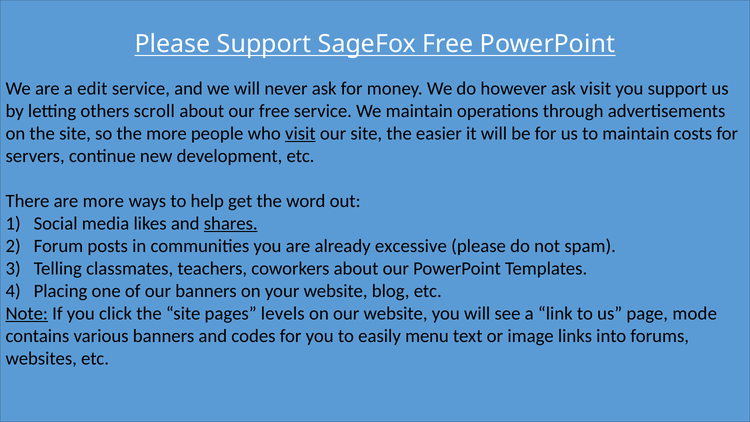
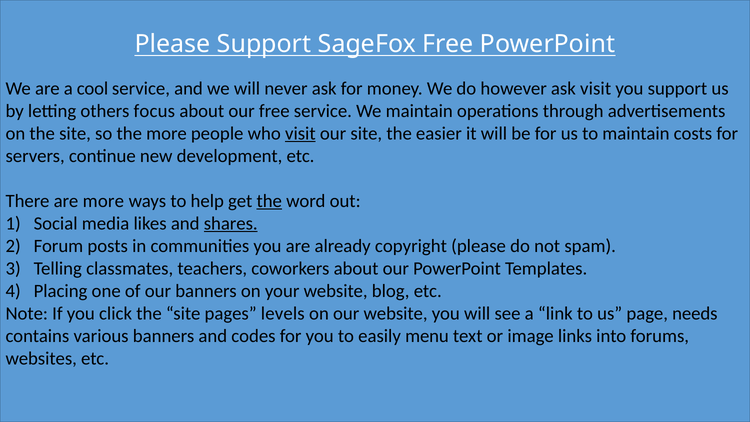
edit: edit -> cool
scroll: scroll -> focus
the at (269, 201) underline: none -> present
excessive: excessive -> copyright
Note underline: present -> none
mode: mode -> needs
